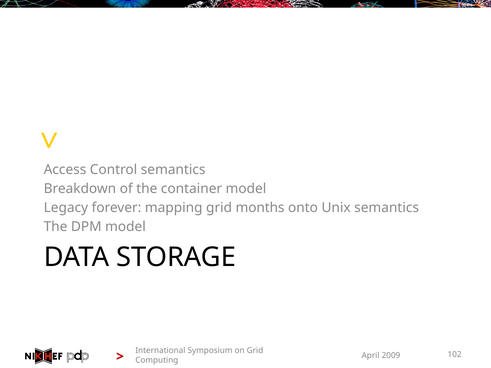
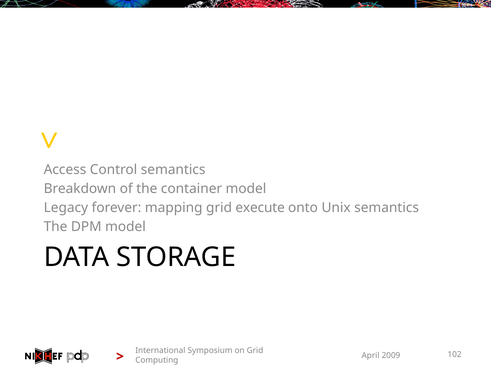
months: months -> execute
